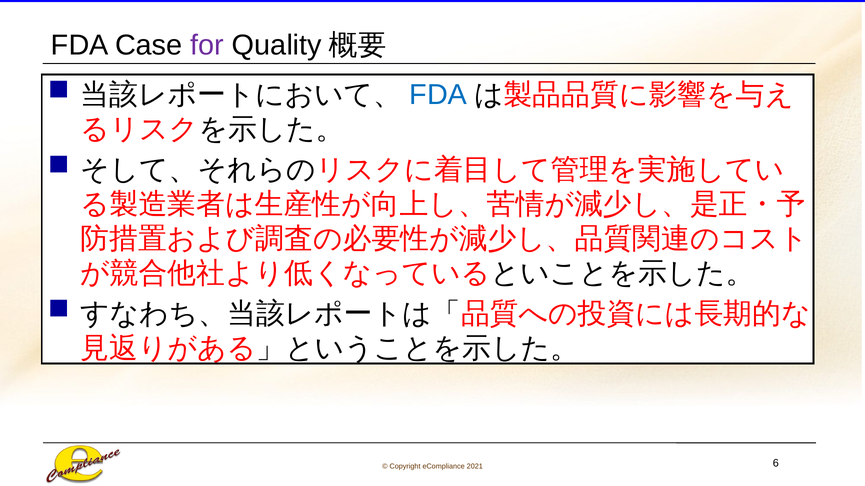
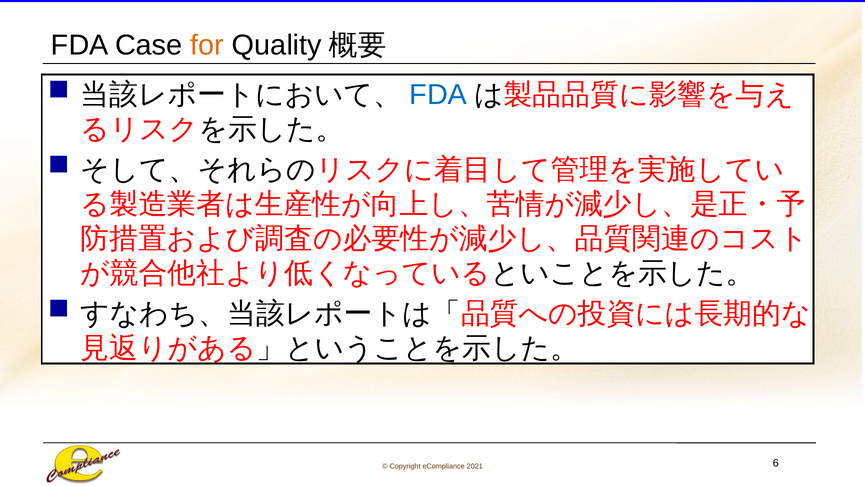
for colour: purple -> orange
